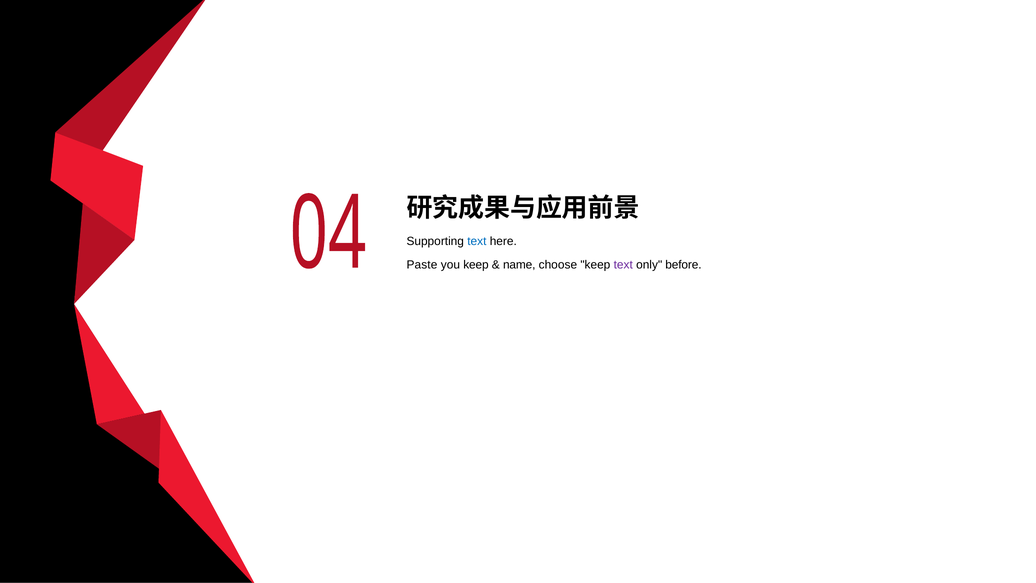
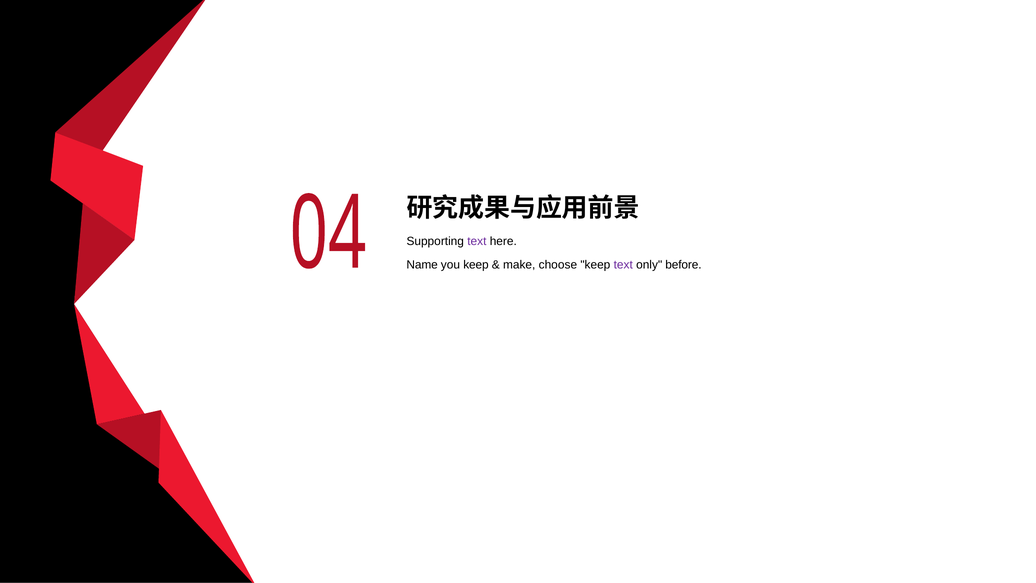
text at (477, 241) colour: blue -> purple
Paste: Paste -> Name
name: name -> make
